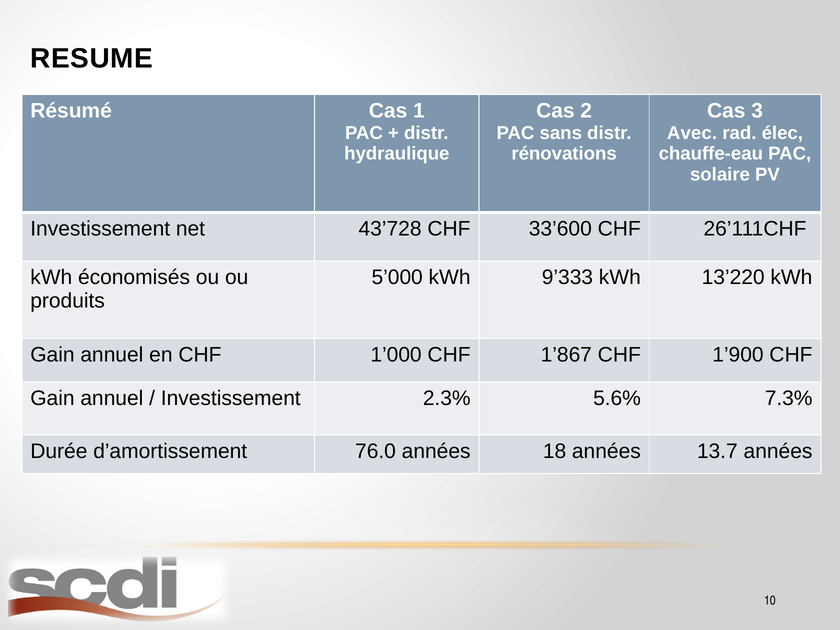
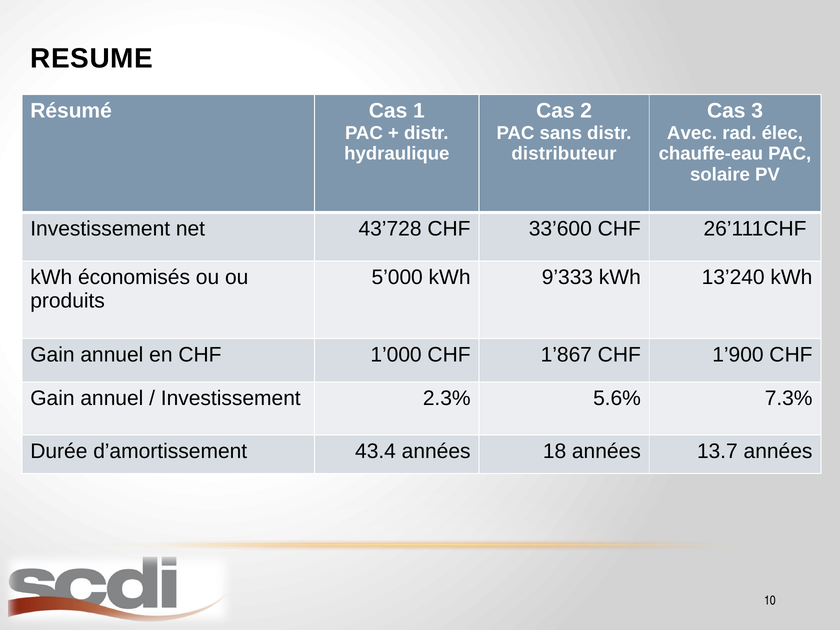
rénovations: rénovations -> distributeur
13’220: 13’220 -> 13’240
76.0: 76.0 -> 43.4
